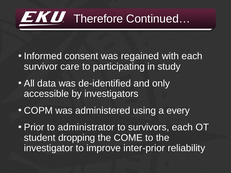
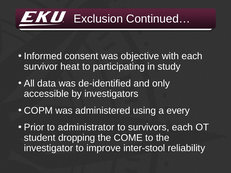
Therefore: Therefore -> Exclusion
regained: regained -> objective
care: care -> heat
inter-prior: inter-prior -> inter-stool
